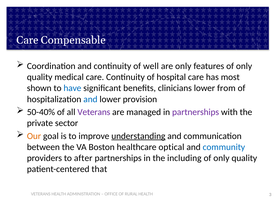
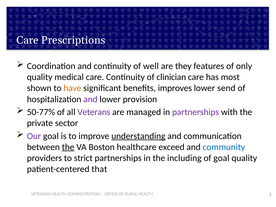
Compensable: Compensable -> Prescriptions
are only: only -> they
hospital: hospital -> clinician
have colour: blue -> orange
clinicians: clinicians -> improves
from: from -> send
and at (90, 99) colour: blue -> purple
50-40%: 50-40% -> 50-77%
Our colour: orange -> purple
the at (68, 147) underline: none -> present
optical: optical -> exceed
after: after -> strict
only at (221, 158): only -> goal
